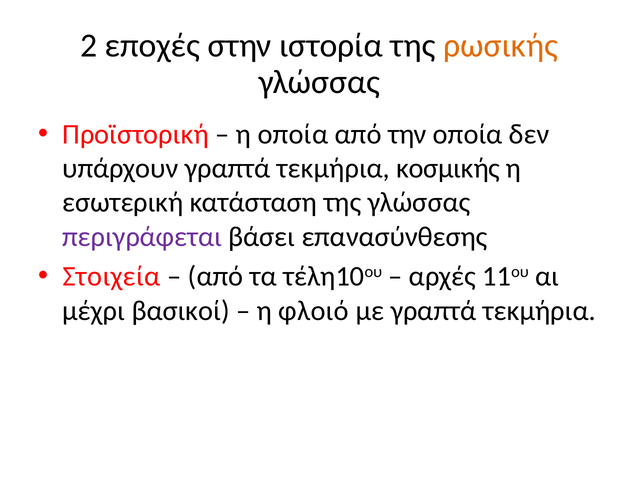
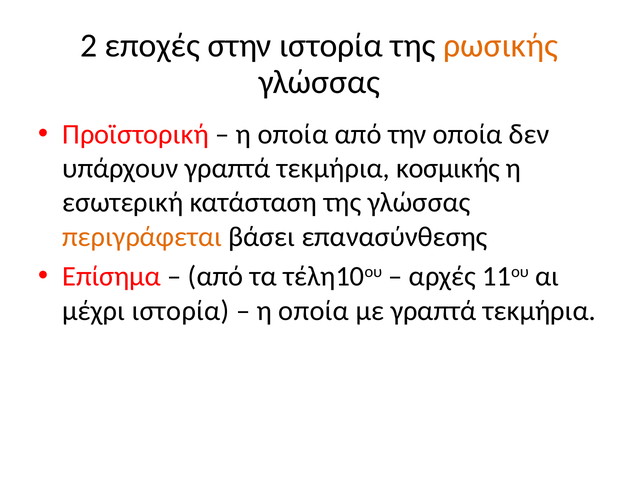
περιγράφεται colour: purple -> orange
Στοιχεία: Στοιχεία -> Επίσημα
μέχρι βασικοί: βασικοί -> ιστορία
φλοιό at (314, 310): φλοιό -> οποία
